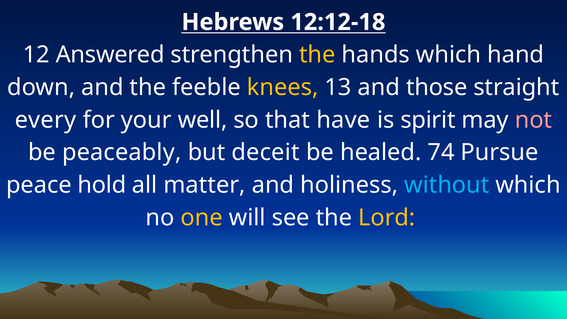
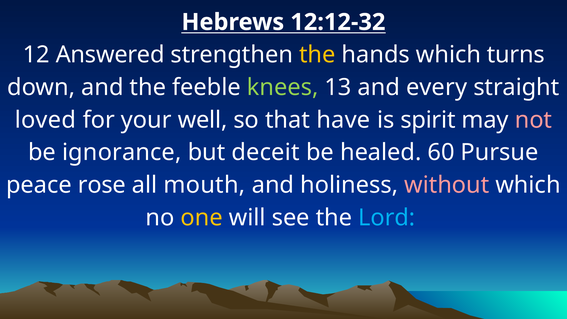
12:12-18: 12:12-18 -> 12:12-32
hand: hand -> turns
knees colour: yellow -> light green
those: those -> every
every: every -> loved
peaceably: peaceably -> ignorance
74: 74 -> 60
hold: hold -> rose
matter: matter -> mouth
without colour: light blue -> pink
Lord colour: yellow -> light blue
